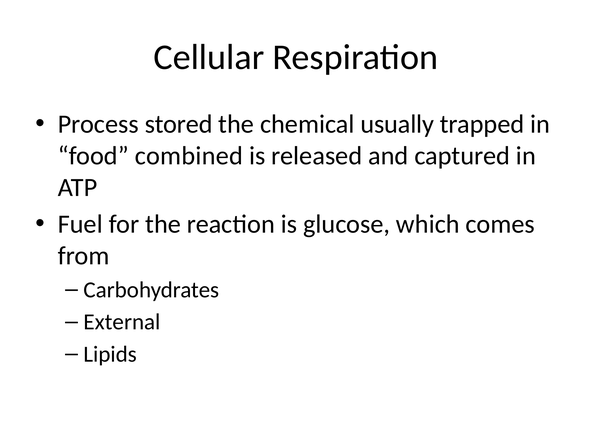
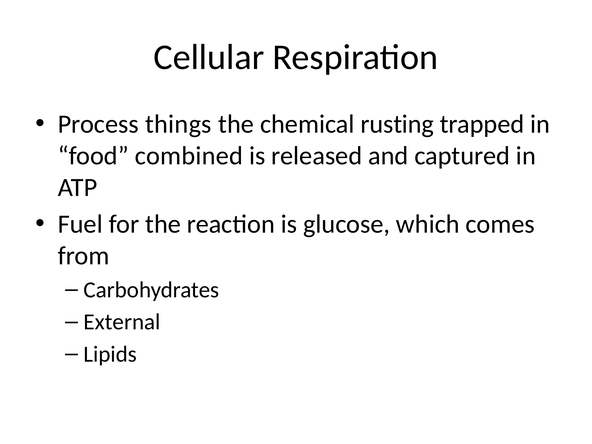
stored: stored -> things
usually: usually -> rusting
